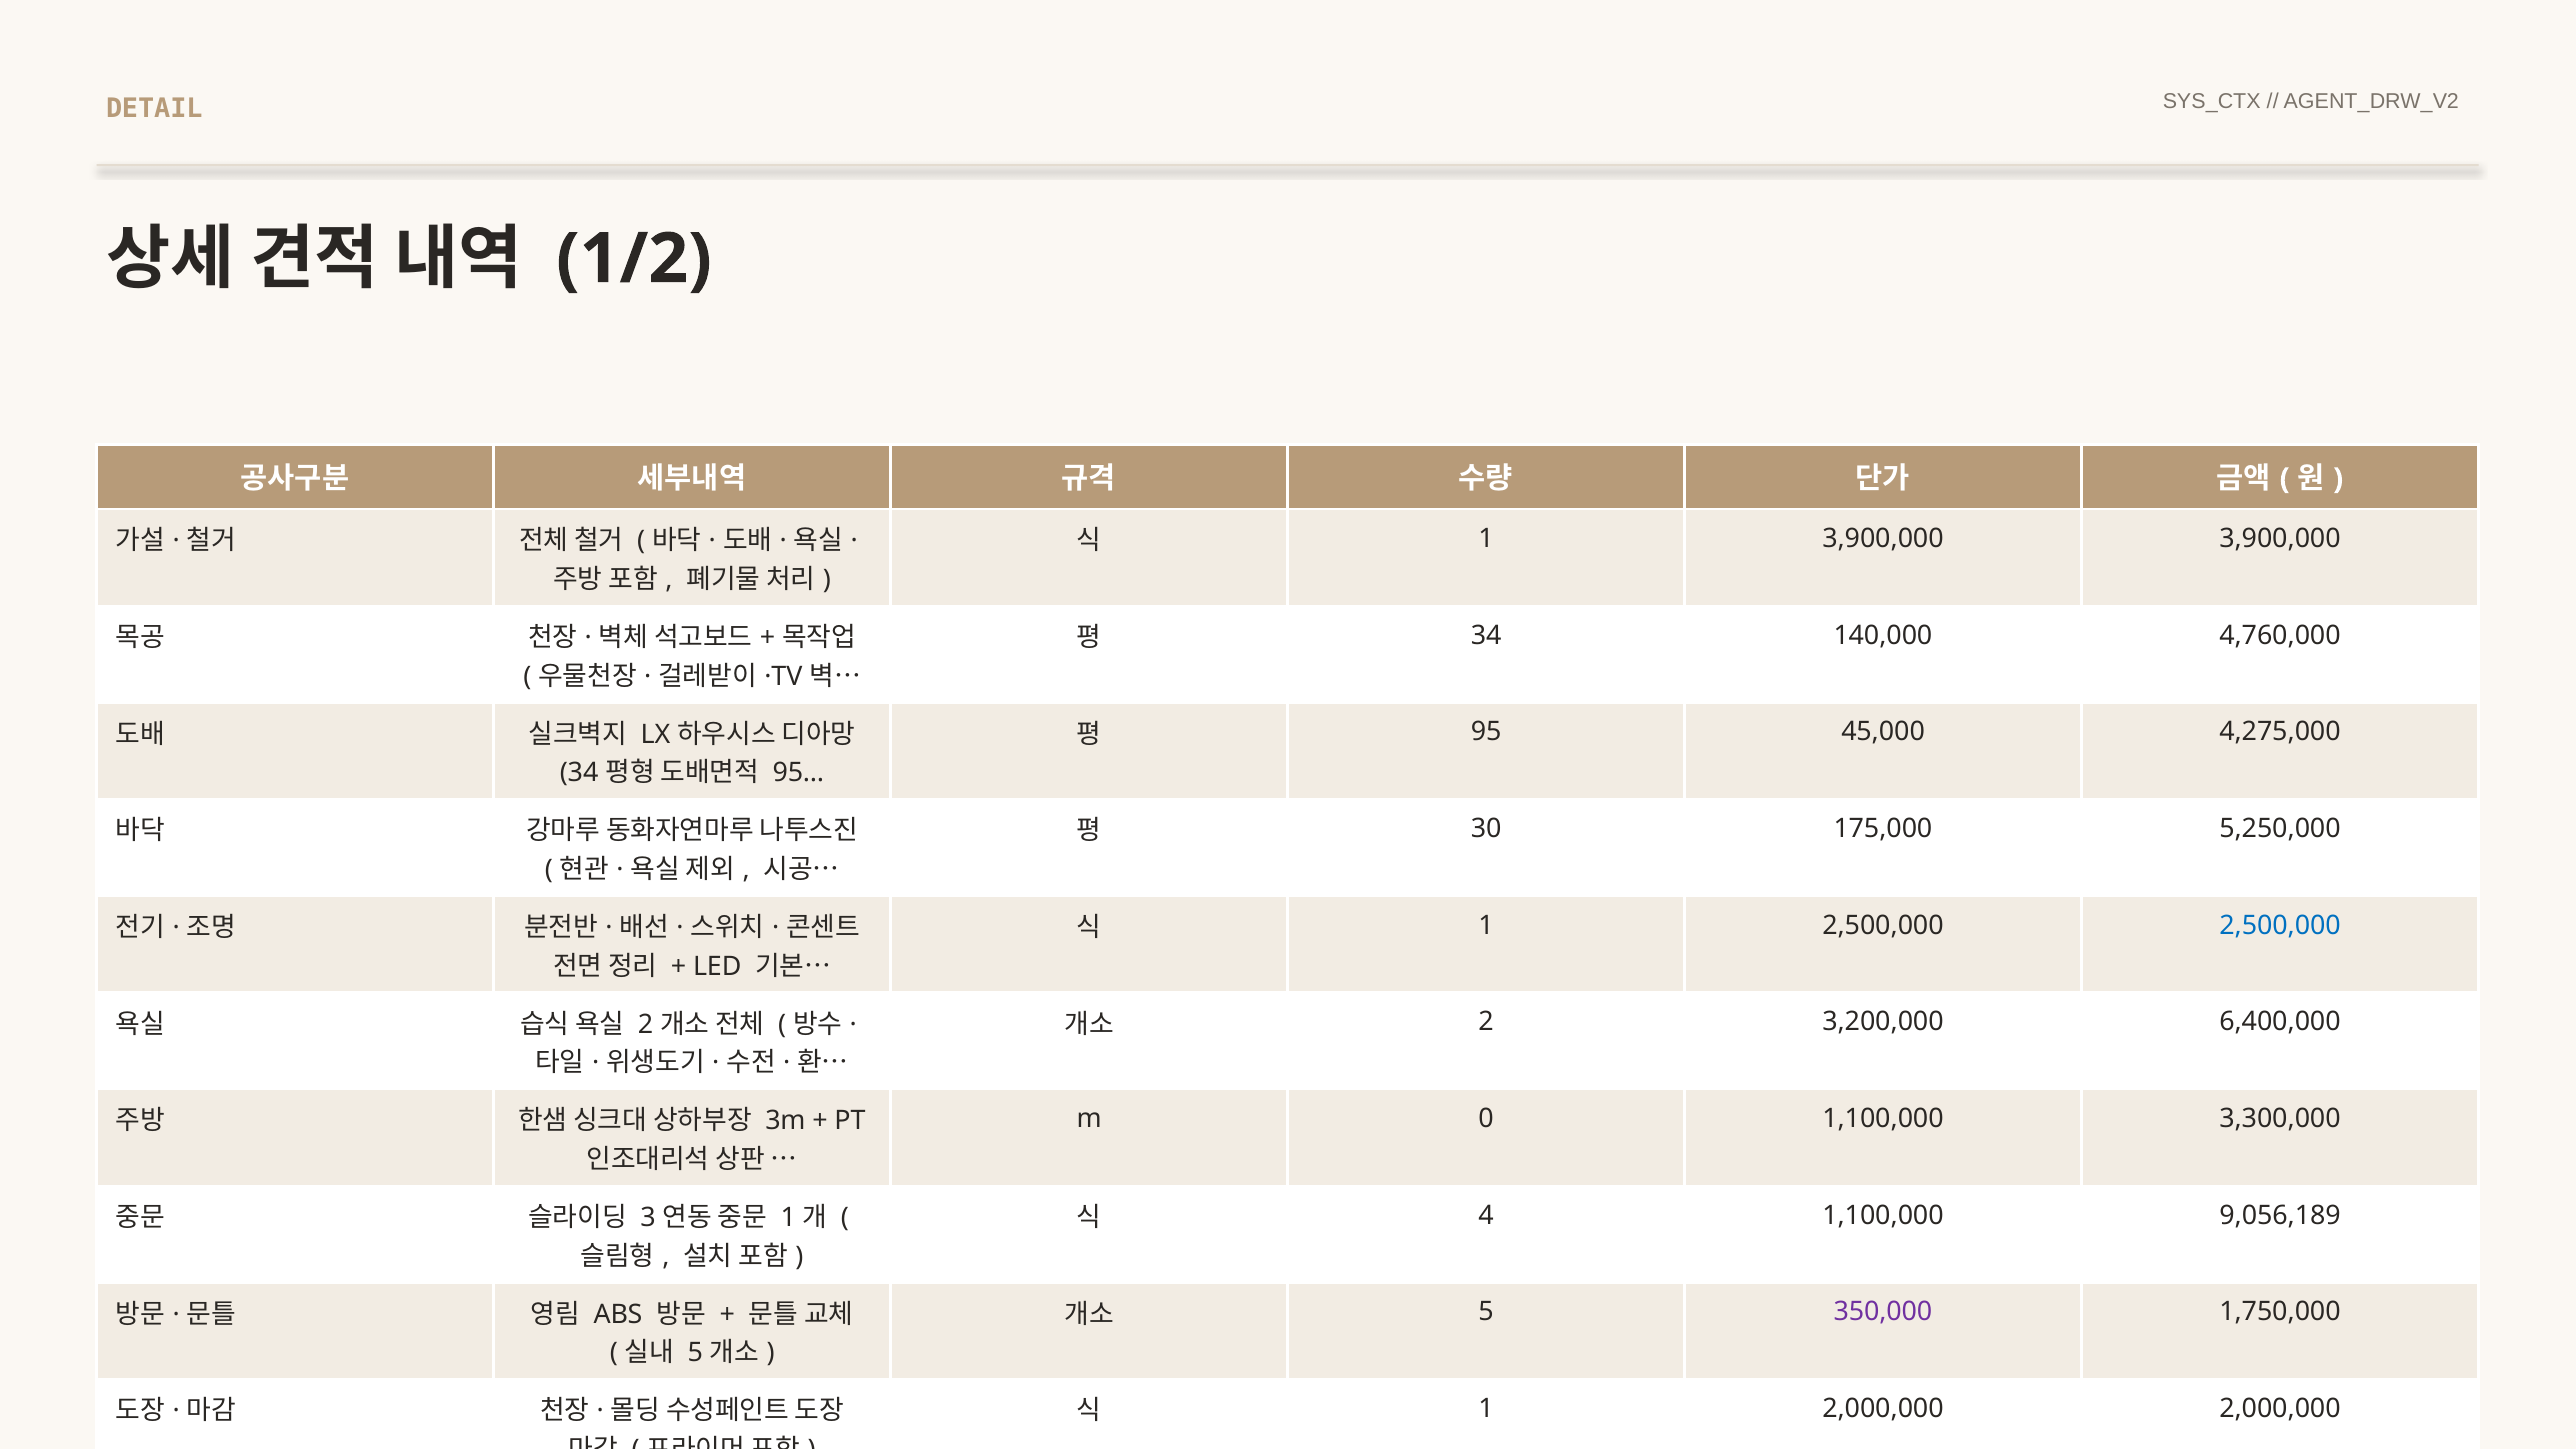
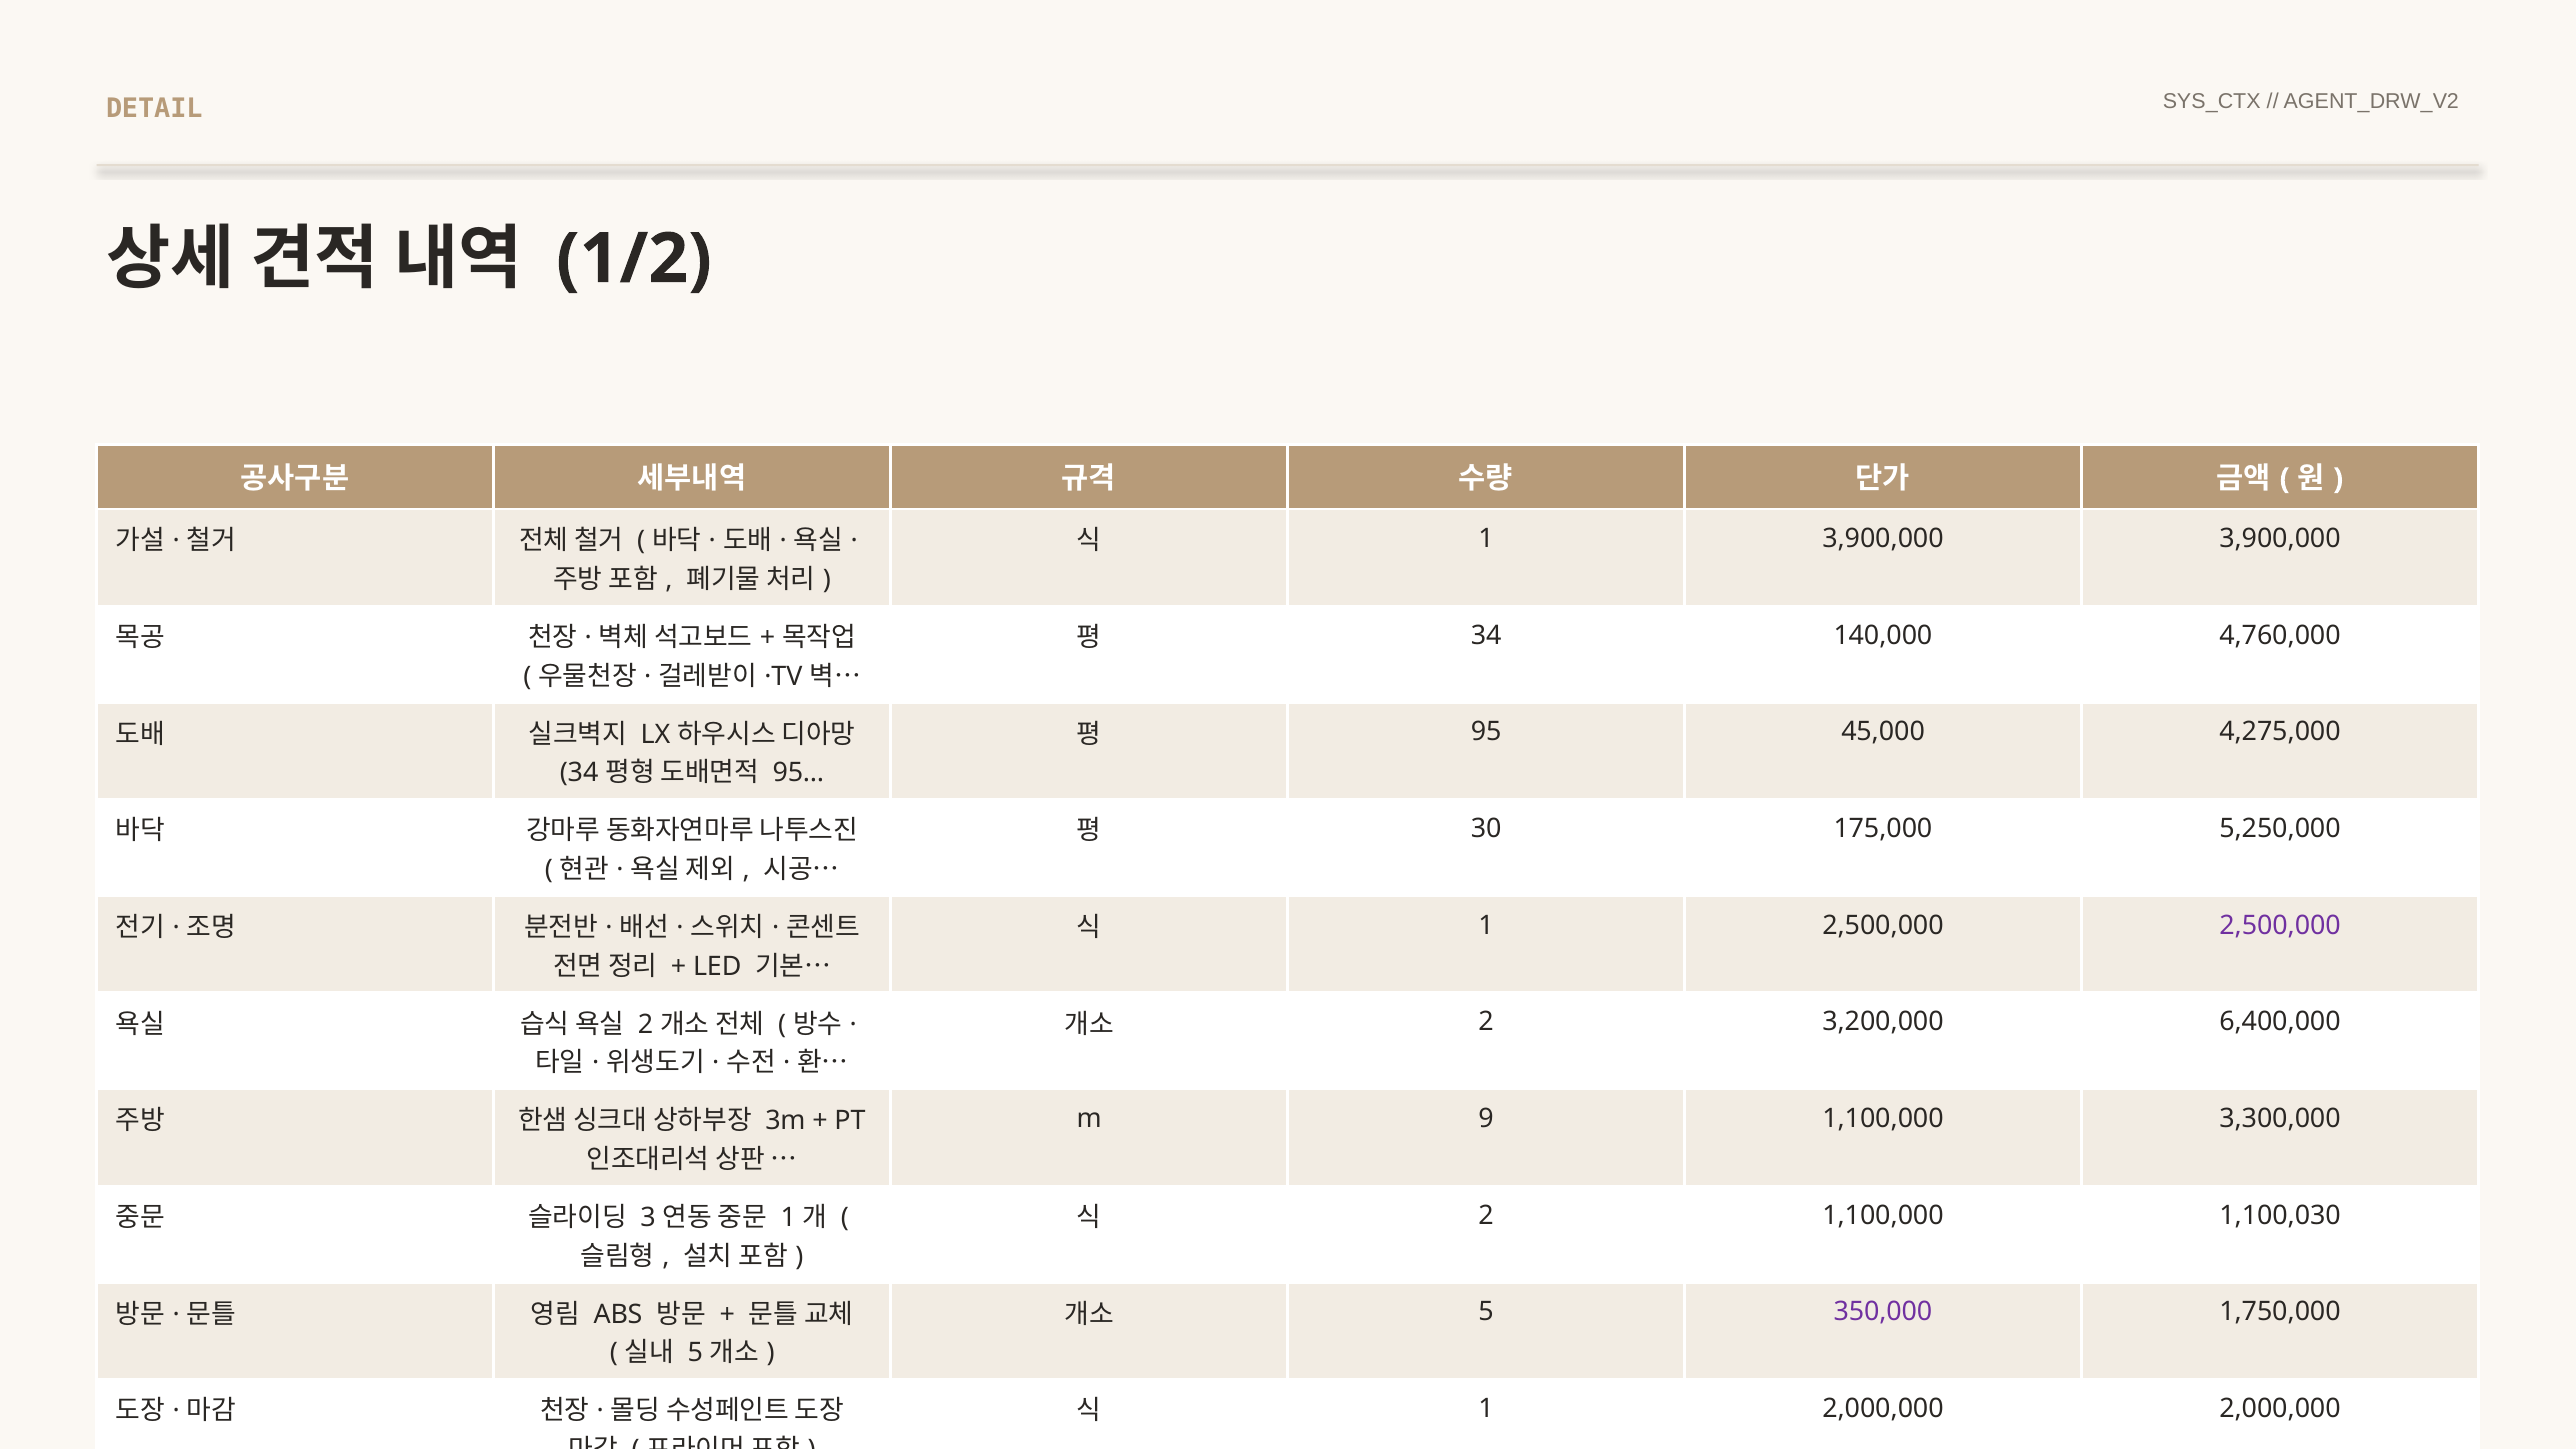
2,500,000 at (2280, 925) colour: blue -> purple
0: 0 -> 9
4 at (1486, 1215): 4 -> 2
9,056,189: 9,056,189 -> 1,100,030
